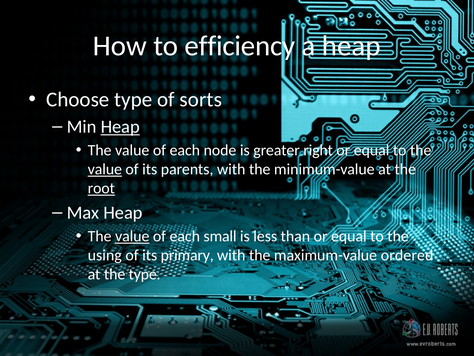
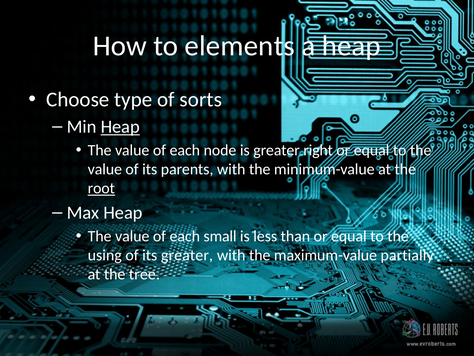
efficiency: efficiency -> elements
value at (105, 169) underline: present -> none
value at (132, 236) underline: present -> none
its primary: primary -> greater
ordered: ordered -> partially
the type: type -> tree
